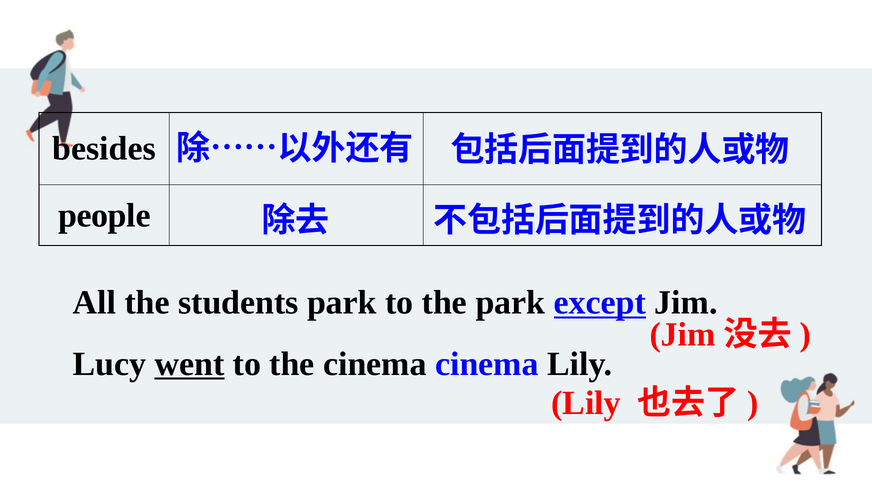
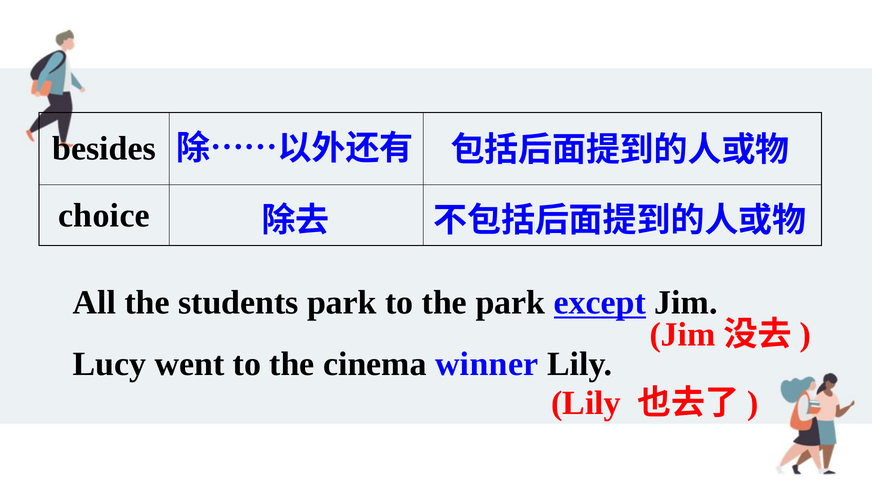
people: people -> choice
went underline: present -> none
cinema cinema: cinema -> winner
